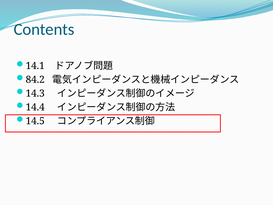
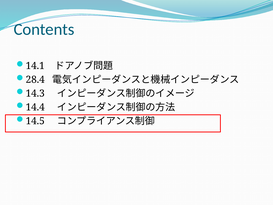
84.2: 84.2 -> 28.4
